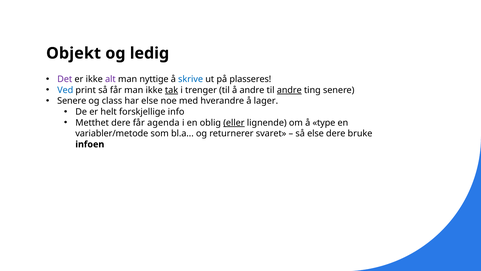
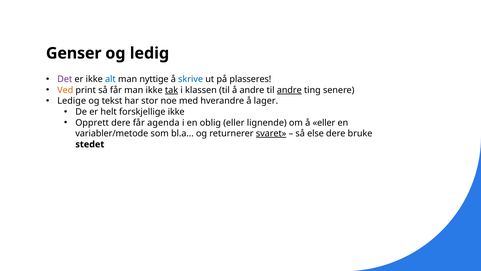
Objekt: Objekt -> Genser
alt colour: purple -> blue
Ved colour: blue -> orange
trenger: trenger -> klassen
Senere at (72, 101): Senere -> Ledige
class: class -> tekst
har else: else -> stor
forskjellige info: info -> ikke
Metthet: Metthet -> Opprett
eller at (234, 122) underline: present -> none
å type: type -> eller
svaret underline: none -> present
infoen: infoen -> stedet
